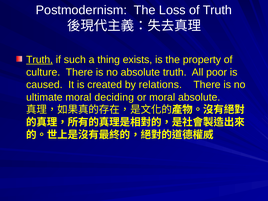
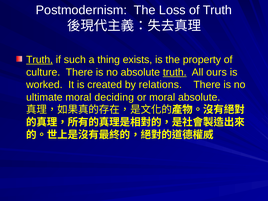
truth at (175, 72) underline: none -> present
poor: poor -> ours
caused: caused -> worked
